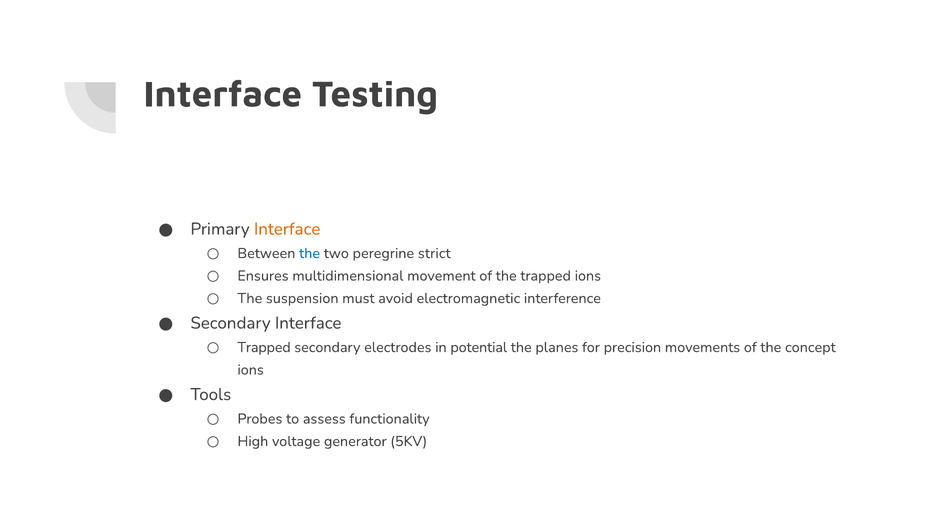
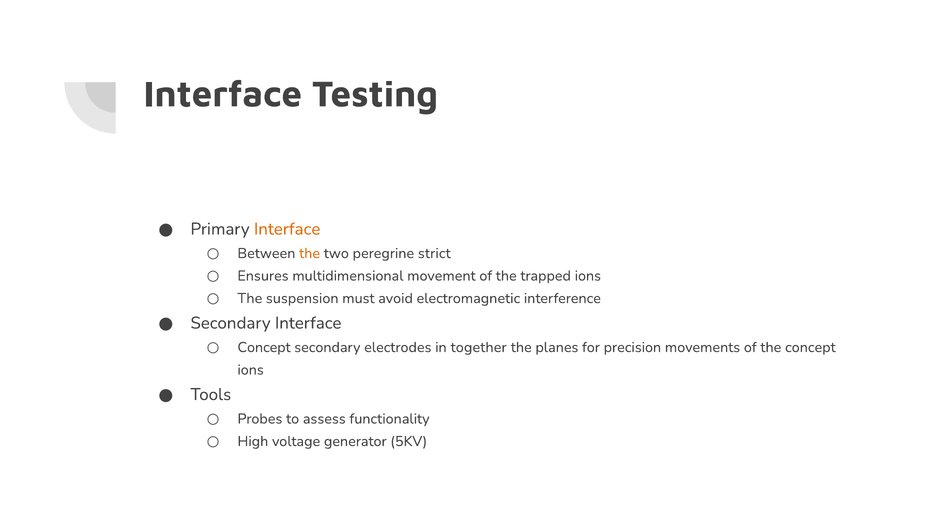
the at (310, 253) colour: blue -> orange
Trapped at (264, 347): Trapped -> Concept
potential: potential -> together
